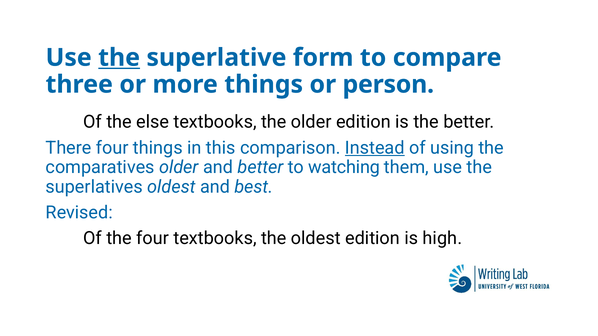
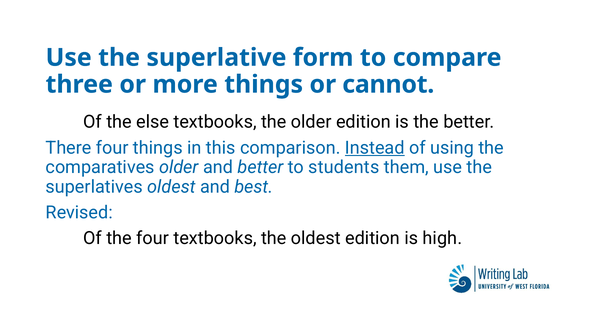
the at (119, 58) underline: present -> none
person: person -> cannot
watching: watching -> students
